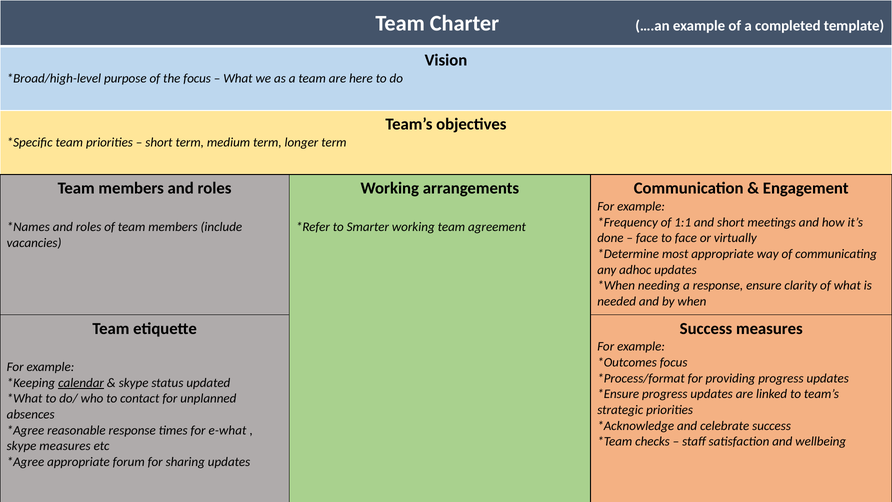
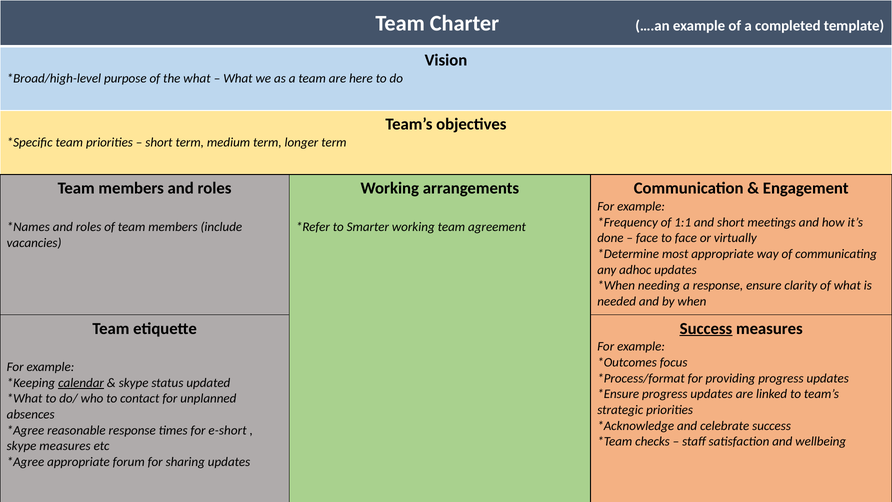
the focus: focus -> what
Success at (706, 328) underline: none -> present
e-what: e-what -> e-short
